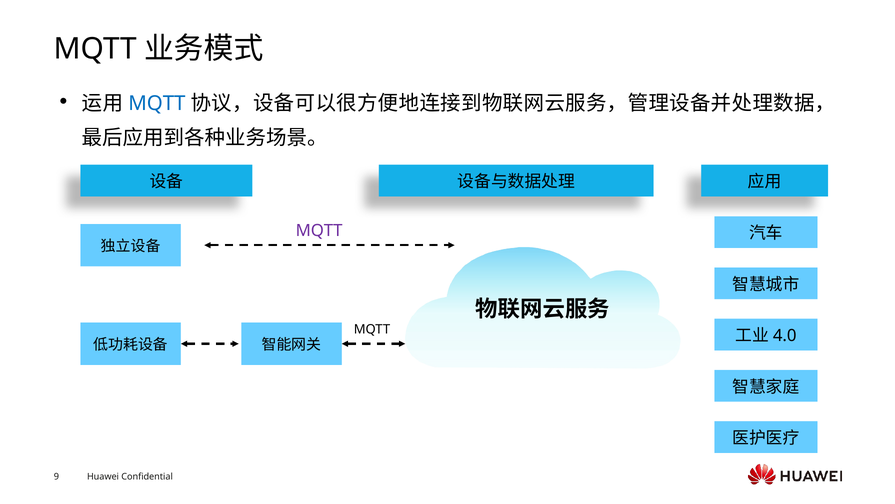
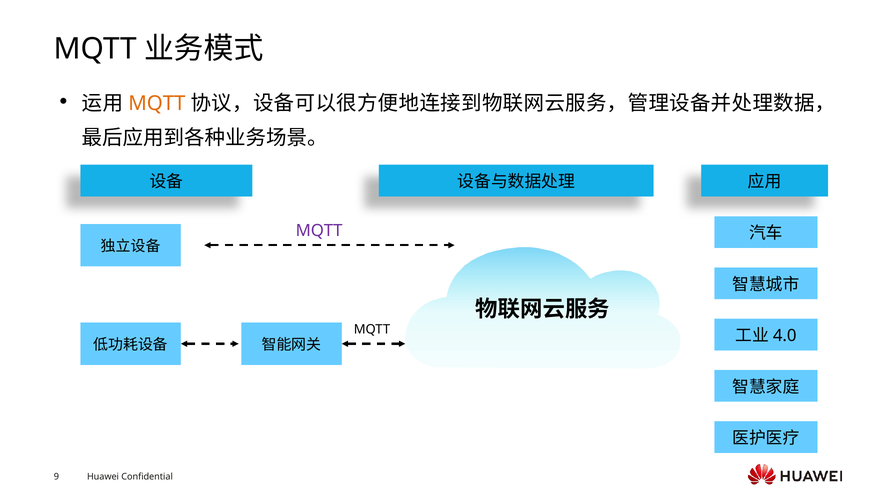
MQTT at (157, 103) colour: blue -> orange
